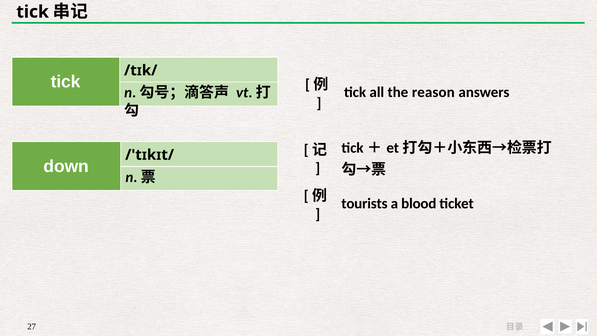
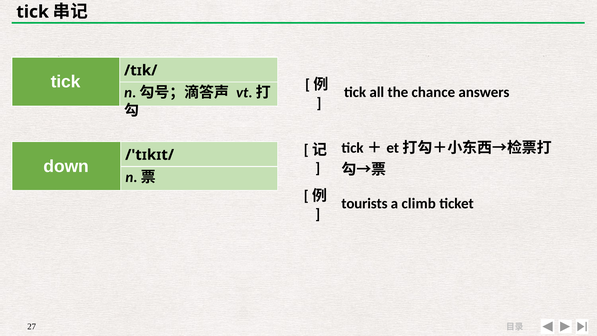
reason: reason -> chance
blood: blood -> climb
